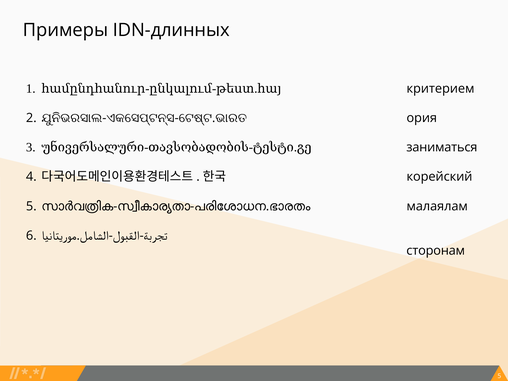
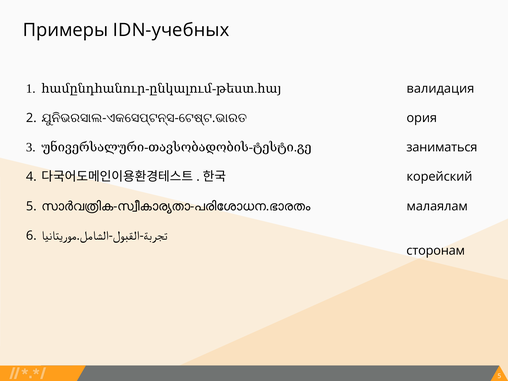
IDN-длинных: IDN-длинных -> IDN-учебных
критерием: критерием -> валидация
